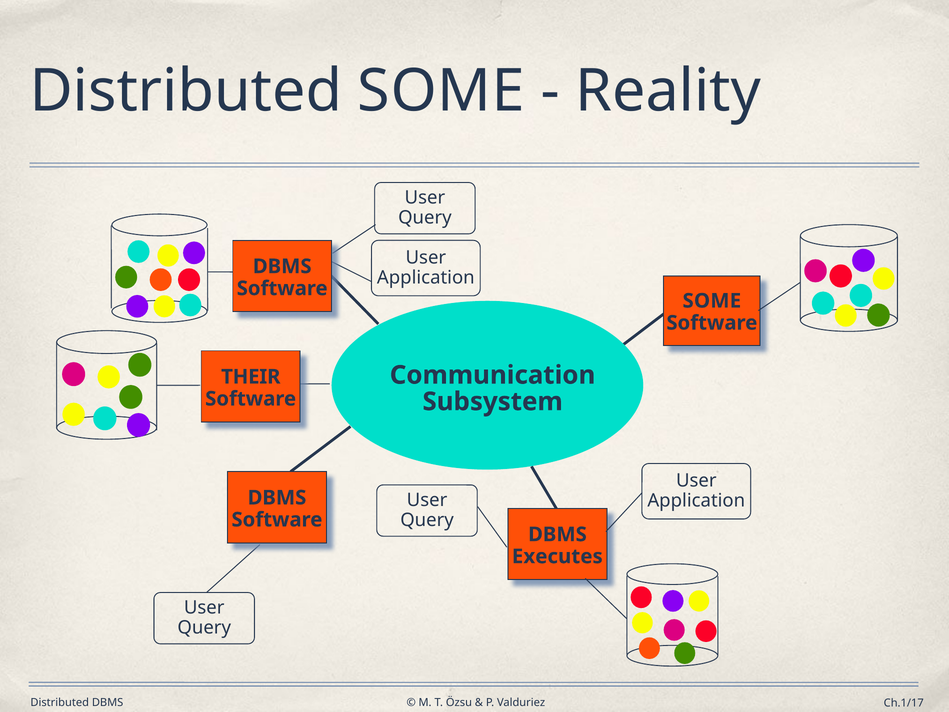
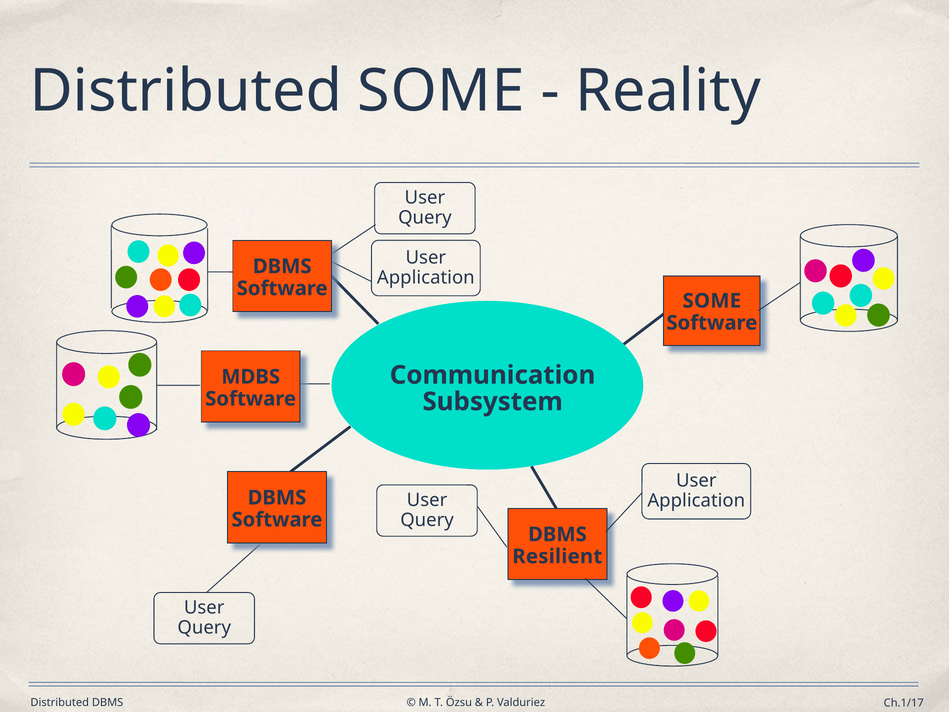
THEIR: THEIR -> MDBS
Executes: Executes -> Resilient
